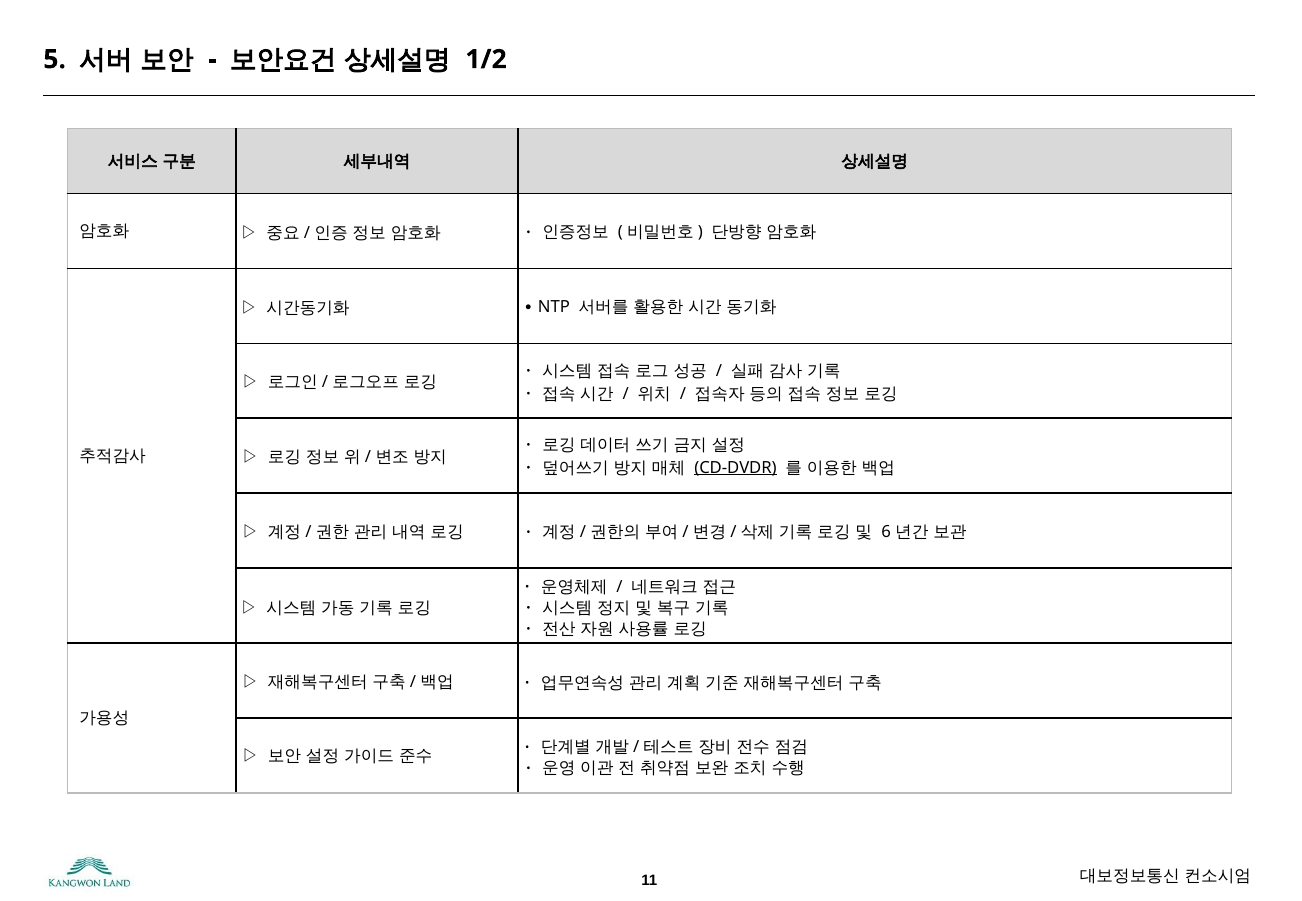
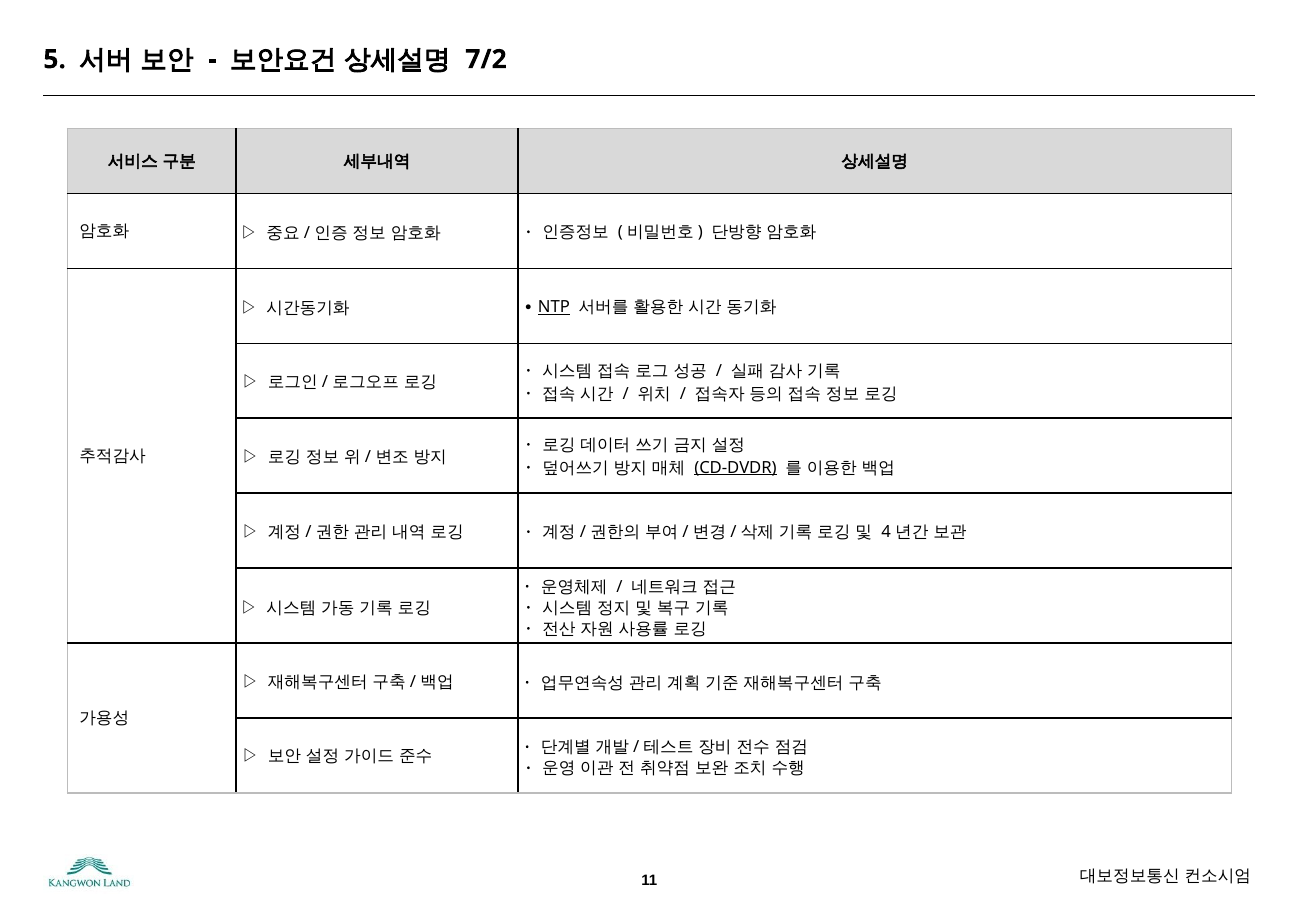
1/2: 1/2 -> 7/2
NTP underline: none -> present
6: 6 -> 4
